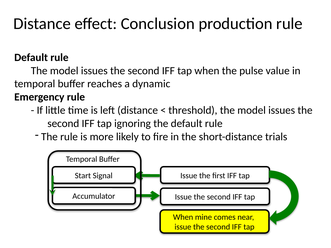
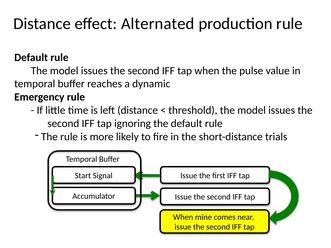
Conclusion: Conclusion -> Alternated
